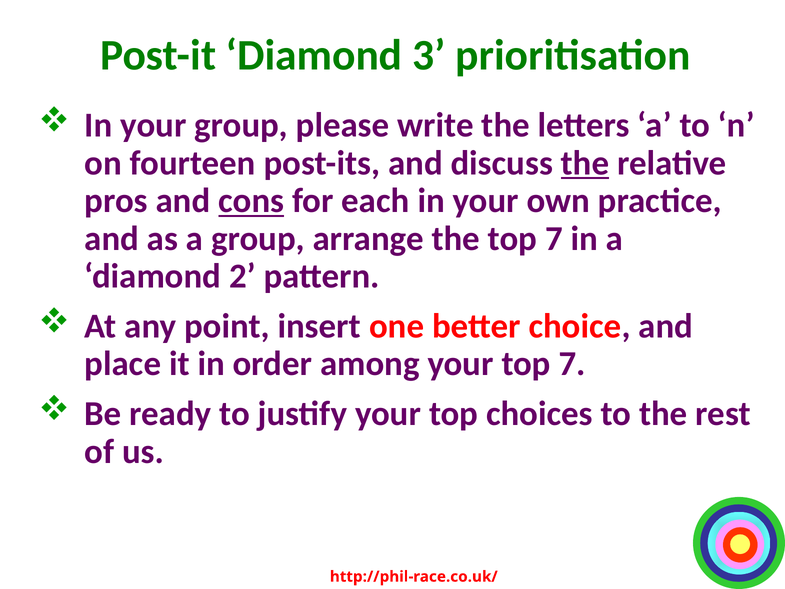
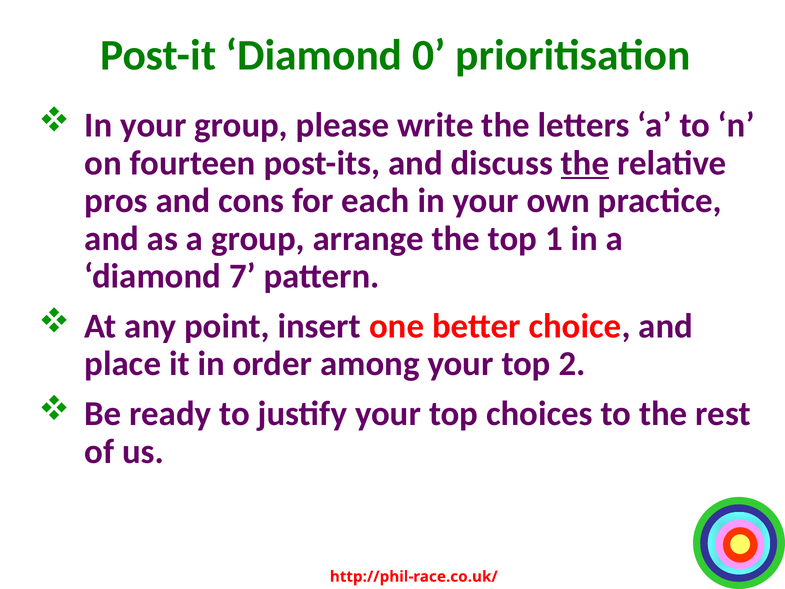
3: 3 -> 0
cons underline: present -> none
the top 7: 7 -> 1
2: 2 -> 7
your top 7: 7 -> 2
